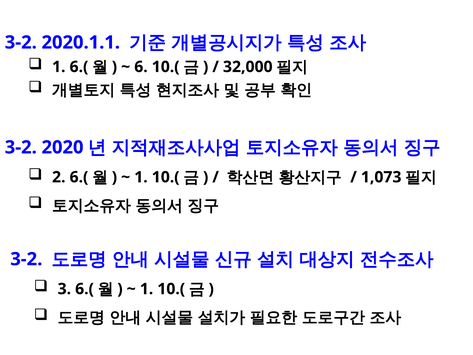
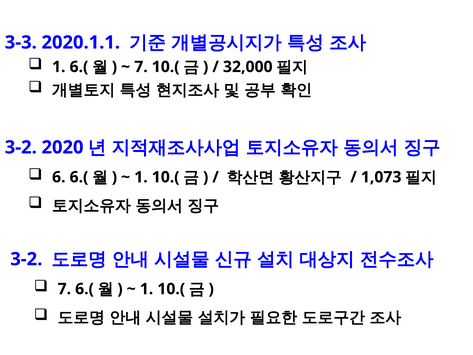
3-2 at (21, 42): 3-2 -> 3-3
6 at (141, 67): 6 -> 7
2: 2 -> 6
3 at (64, 289): 3 -> 7
